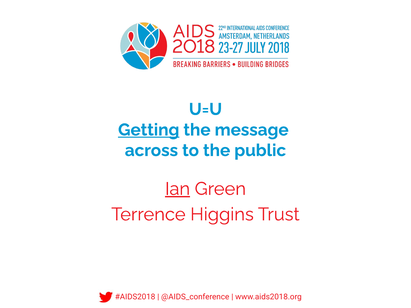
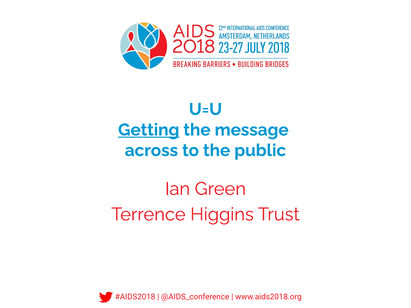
Ian underline: present -> none
